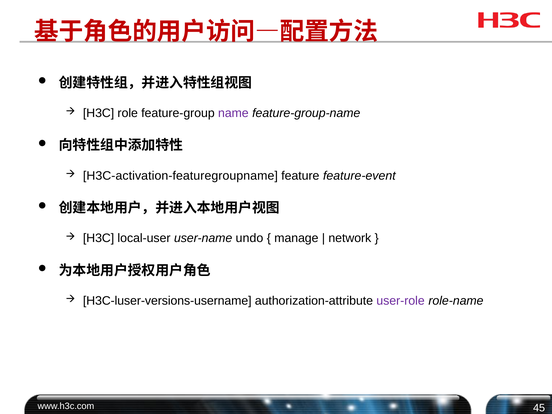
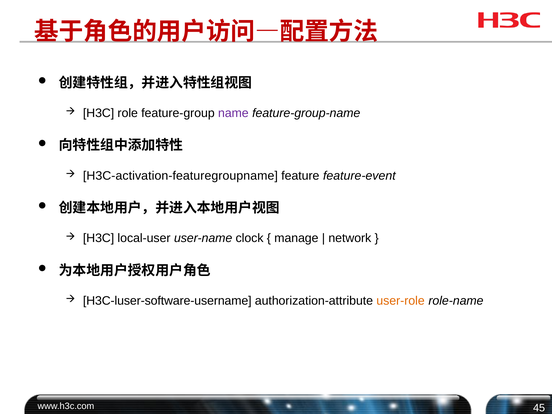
undo: undo -> clock
H3C-luser-versions-username: H3C-luser-versions-username -> H3C-luser-software-username
user-role colour: purple -> orange
